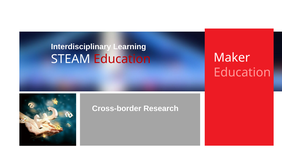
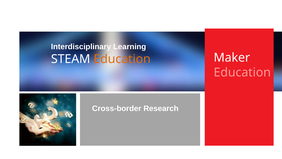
Education at (122, 59) colour: red -> orange
